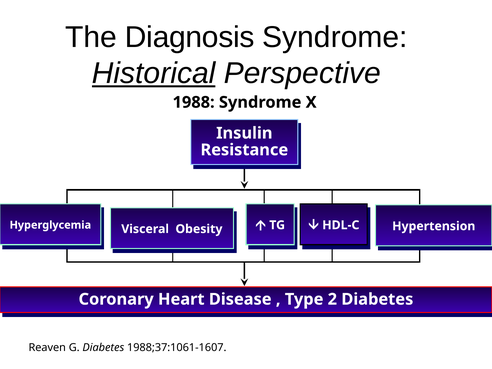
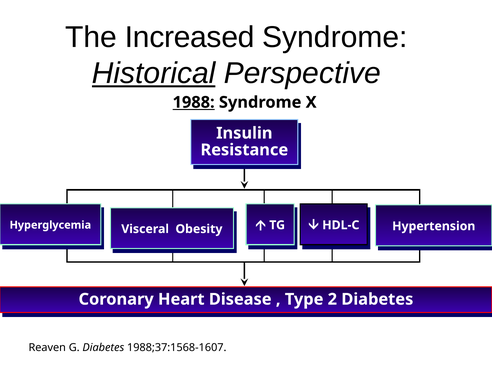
Diagnosis: Diagnosis -> Increased
1988 underline: none -> present
1988;37:1061-1607: 1988;37:1061-1607 -> 1988;37:1568-1607
